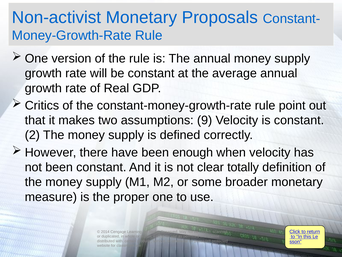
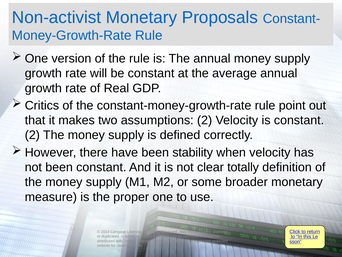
assumptions 9: 9 -> 2
enough: enough -> stability
